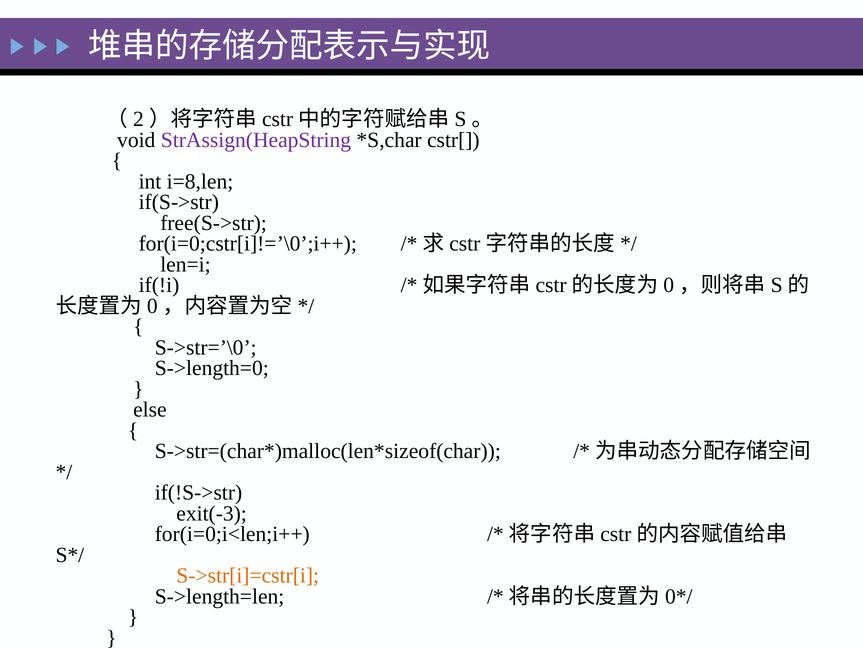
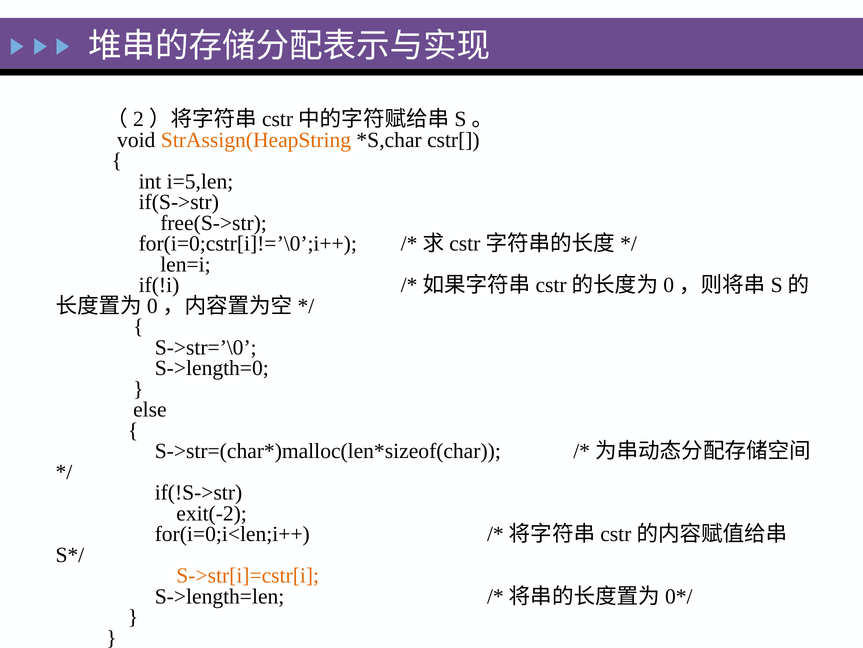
StrAssign(HeapString colour: purple -> orange
i=8,len: i=8,len -> i=5,len
exit(-3: exit(-3 -> exit(-2
